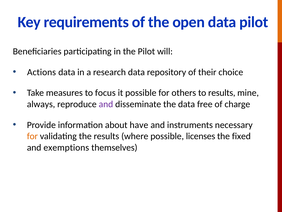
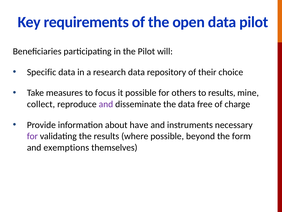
Actions: Actions -> Specific
always: always -> collect
for at (32, 136) colour: orange -> purple
licenses: licenses -> beyond
fixed: fixed -> form
